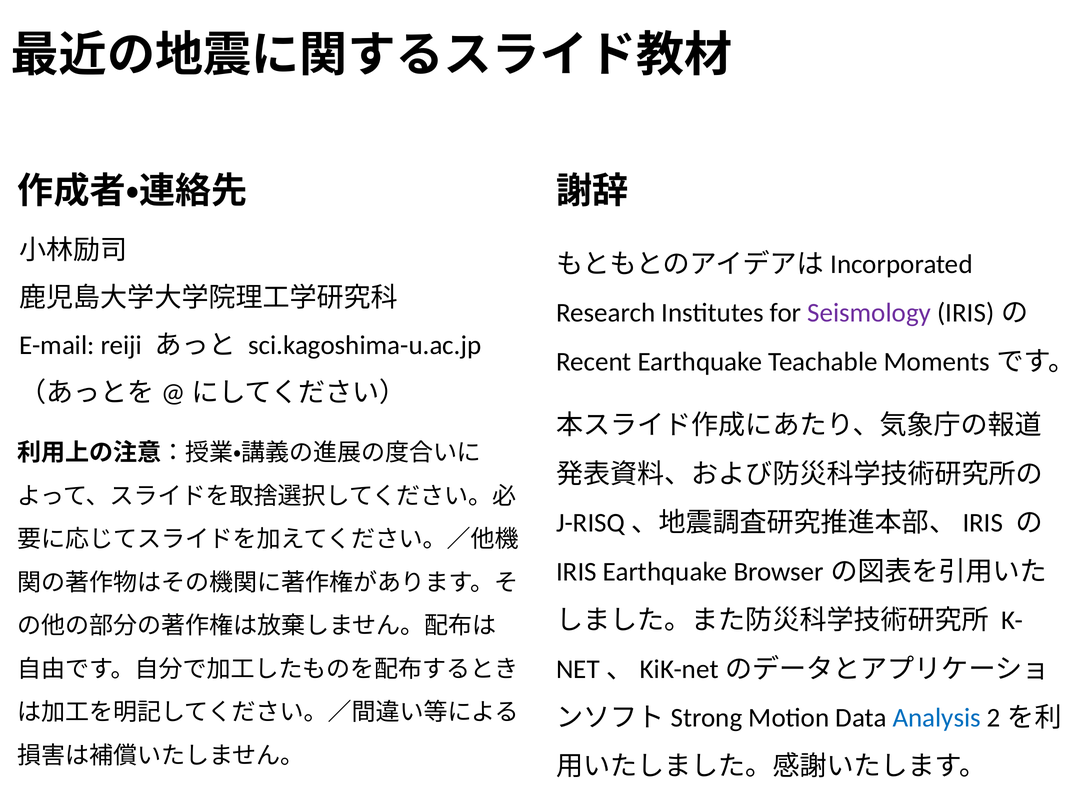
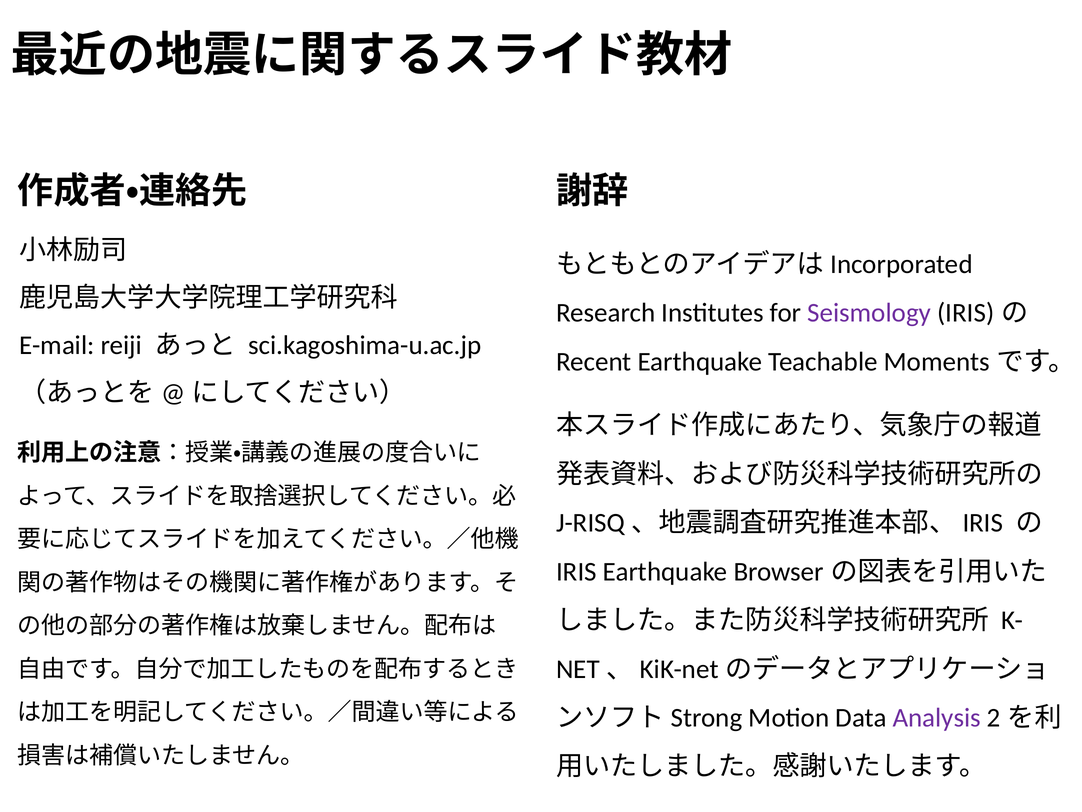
Analysis colour: blue -> purple
